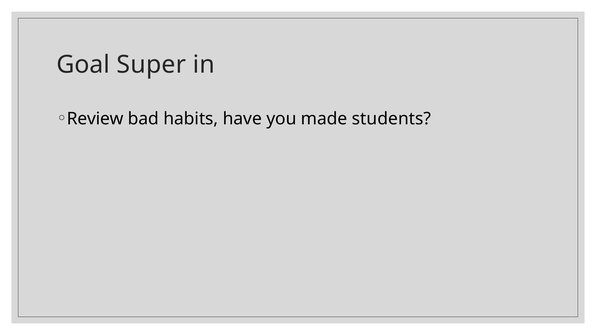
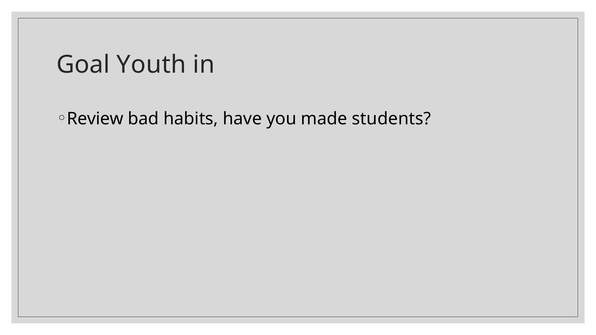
Super: Super -> Youth
